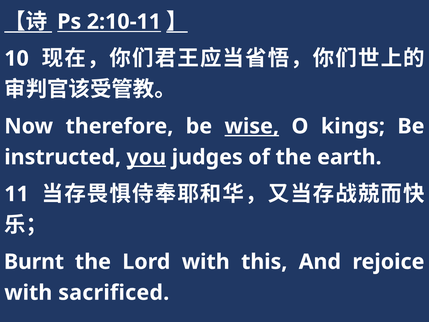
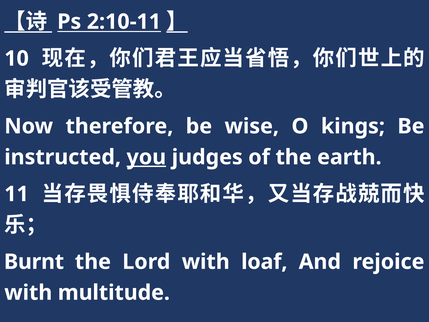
wise underline: present -> none
this: this -> loaf
sacrificed: sacrificed -> multitude
